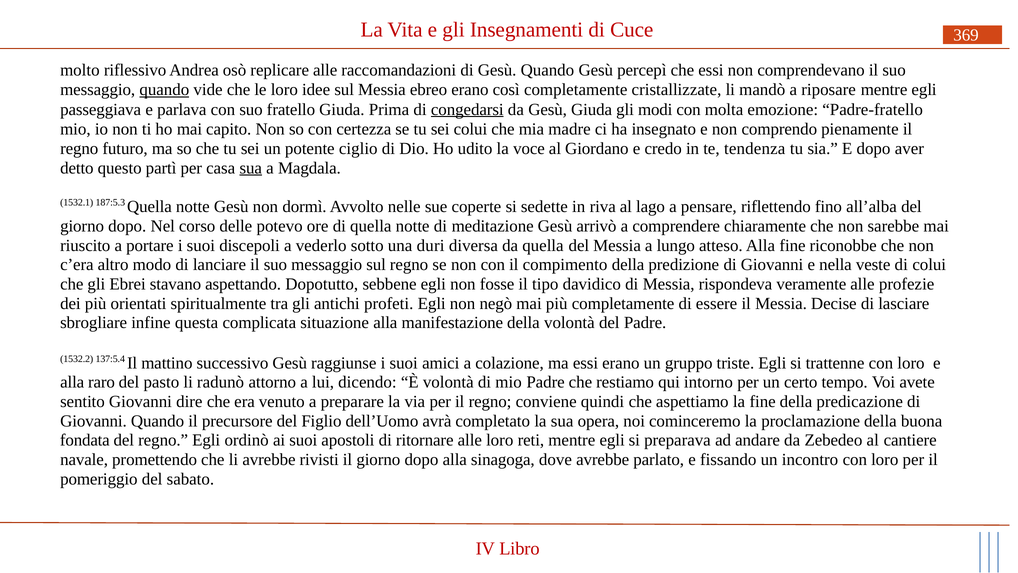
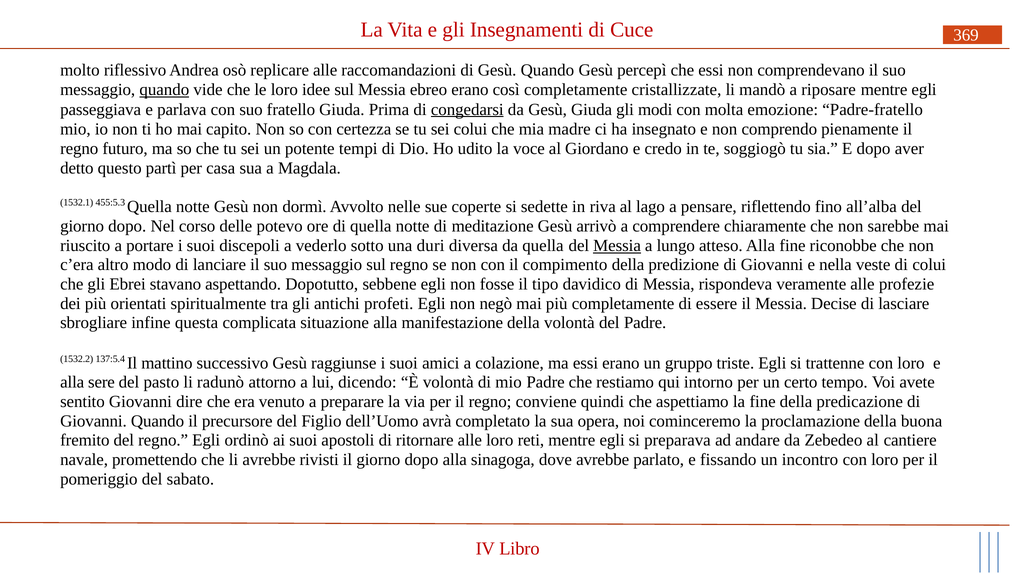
ciglio: ciglio -> tempi
tendenza: tendenza -> soggiogò
sua at (251, 168) underline: present -> none
187:5.3: 187:5.3 -> 455:5.3
Messia at (617, 246) underline: none -> present
raro: raro -> sere
fondata: fondata -> fremito
